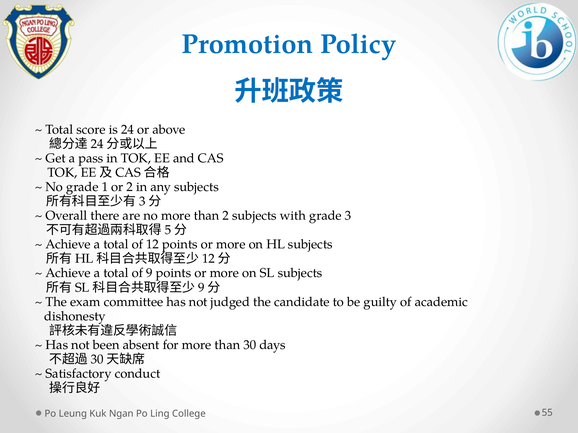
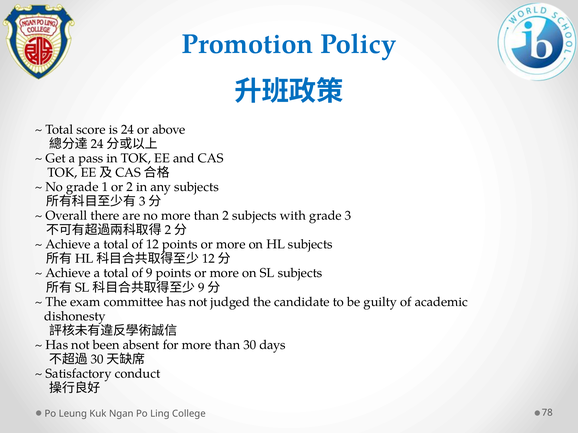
5 at (168, 230): 5 -> 2
55: 55 -> 78
